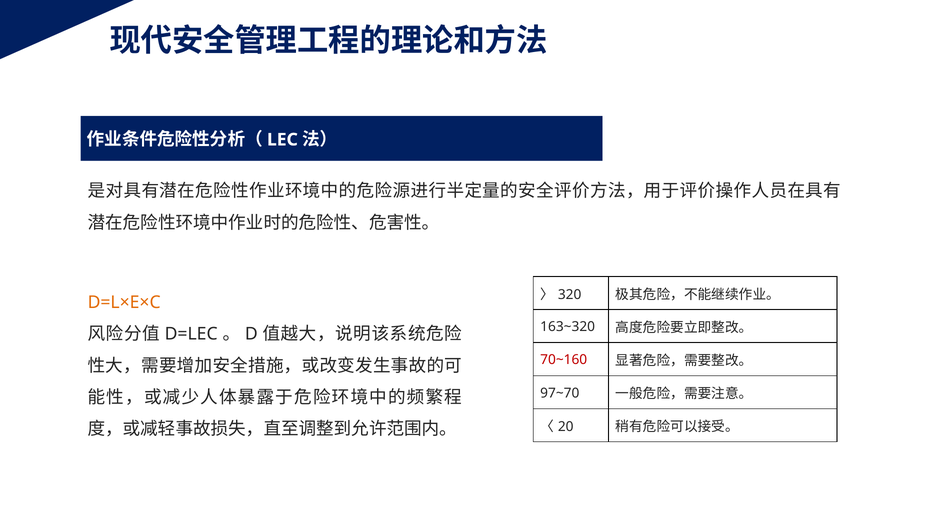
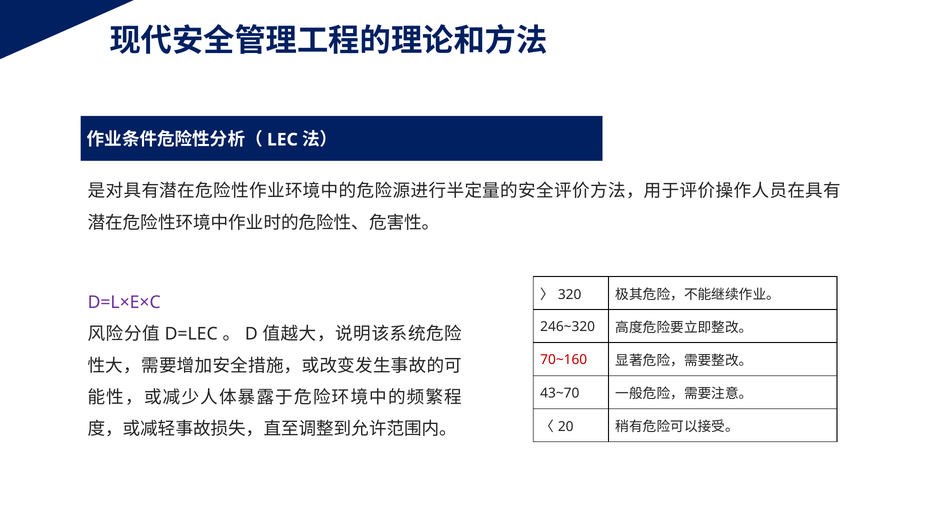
D=L×E×C colour: orange -> purple
163~320: 163~320 -> 246~320
97~70: 97~70 -> 43~70
